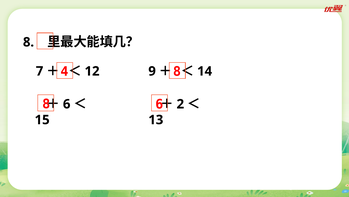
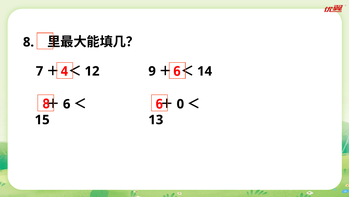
4 8: 8 -> 6
2: 2 -> 0
